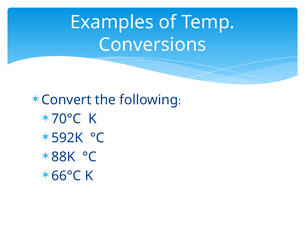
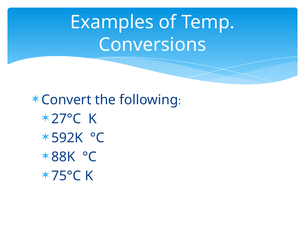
70°C: 70°C -> 27°C
66°C: 66°C -> 75°C
